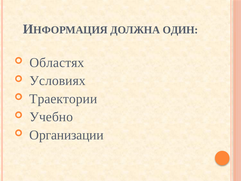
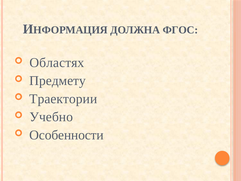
ОДИН: ОДИН -> ФГОС
Условиях: Условиях -> Предмету
Организации: Организации -> Особенности
